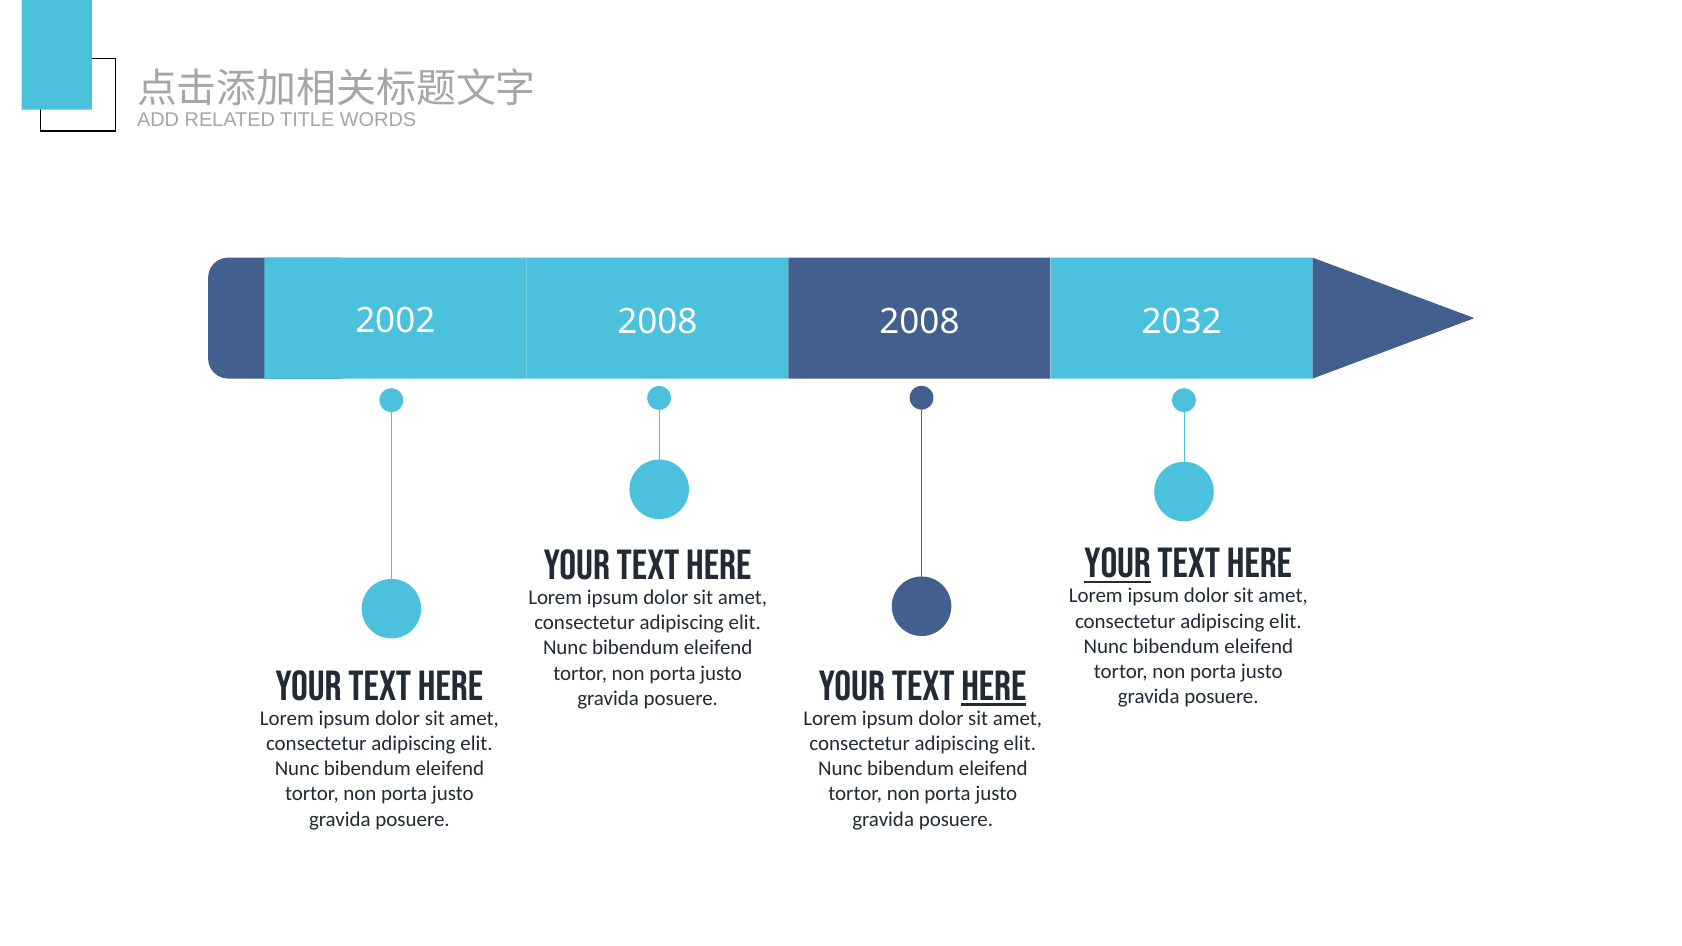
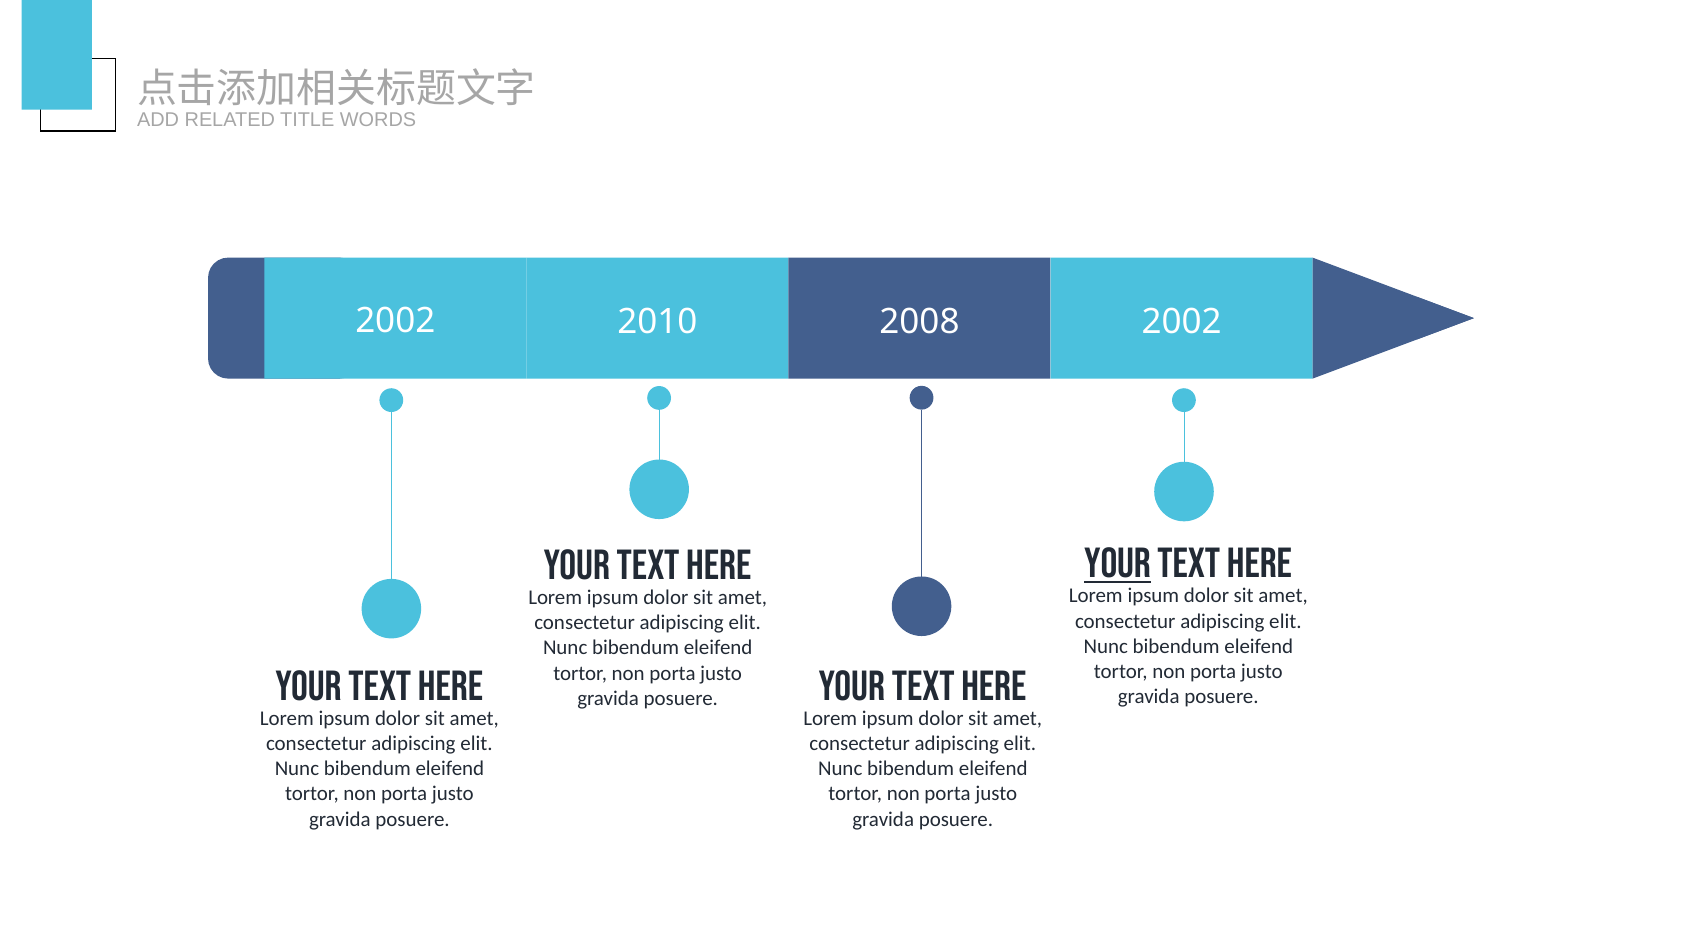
2002 2008: 2008 -> 2010
2008 2032: 2032 -> 2002
here at (994, 687) underline: present -> none
